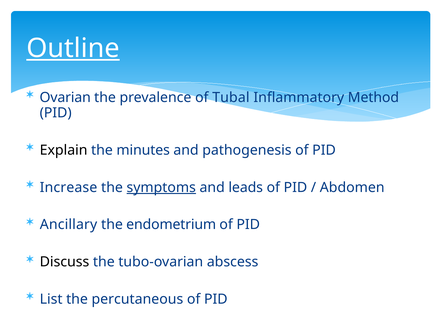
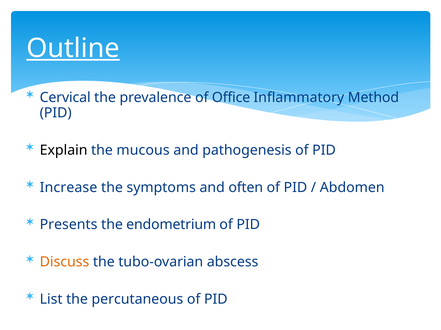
Ovarian: Ovarian -> Cervical
Tubal: Tubal -> Office
minutes: minutes -> mucous
symptoms underline: present -> none
leads: leads -> often
Ancillary: Ancillary -> Presents
Discuss colour: black -> orange
